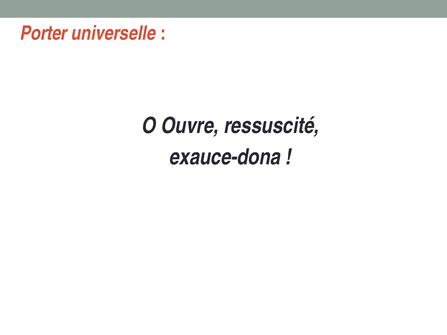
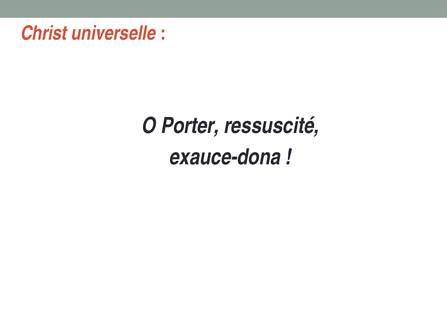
Porter: Porter -> Christ
Ouvre: Ouvre -> Porter
